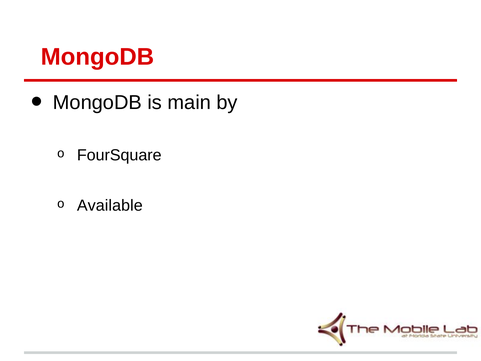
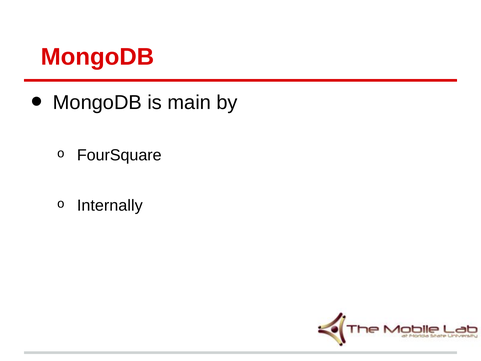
Available: Available -> Internally
